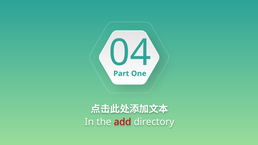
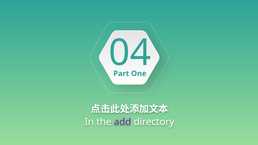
add colour: red -> purple
